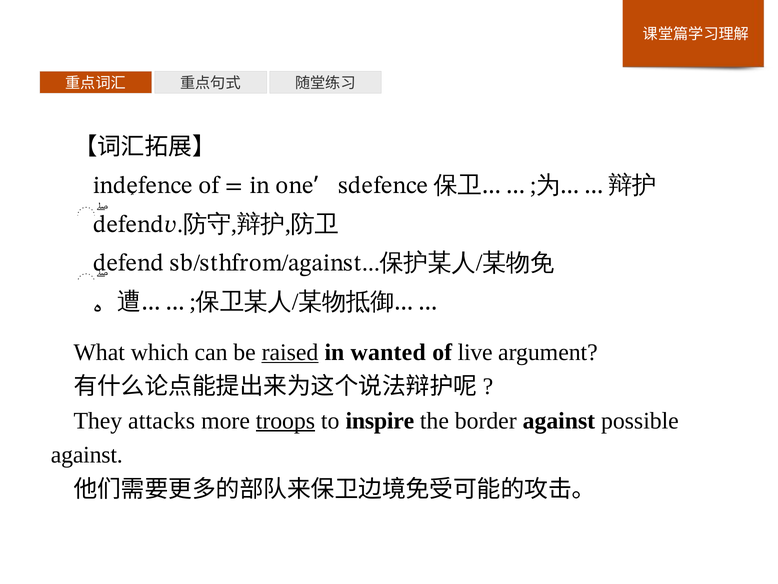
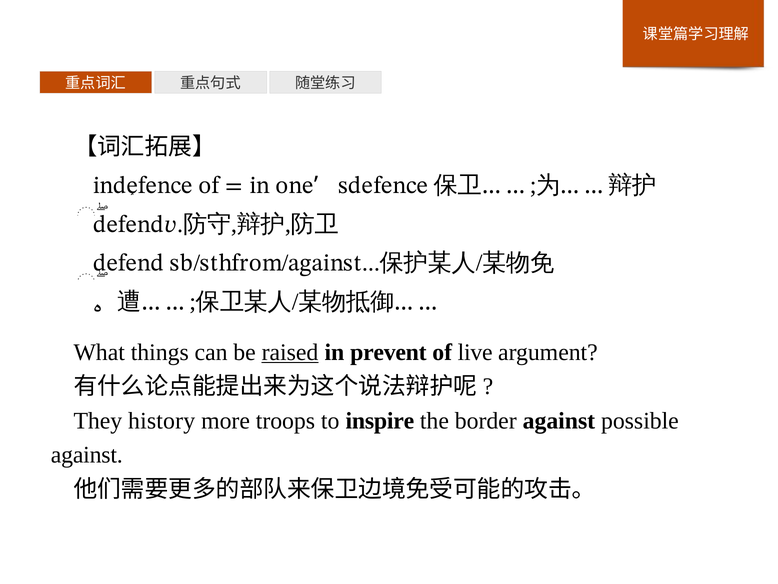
which: which -> things
wanted: wanted -> prevent
attacks: attacks -> history
troops underline: present -> none
